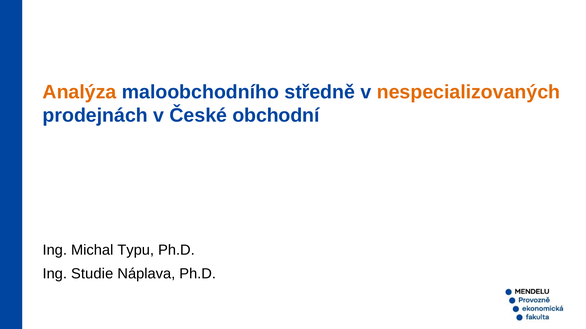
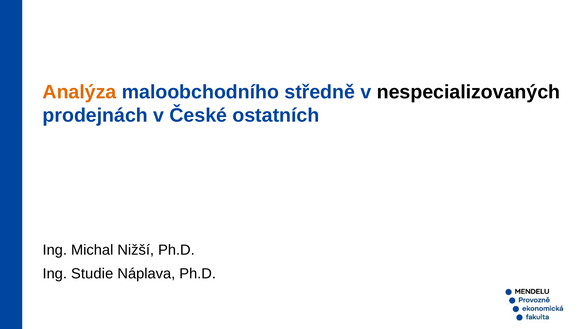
nespecializovaných colour: orange -> black
obchodní: obchodní -> ostatních
Typu: Typu -> Nižší
